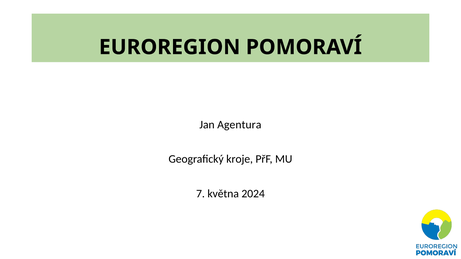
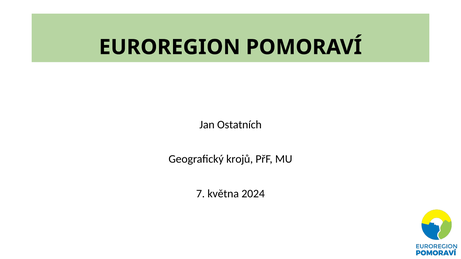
Agentura: Agentura -> Ostatních
kroje: kroje -> krojů
